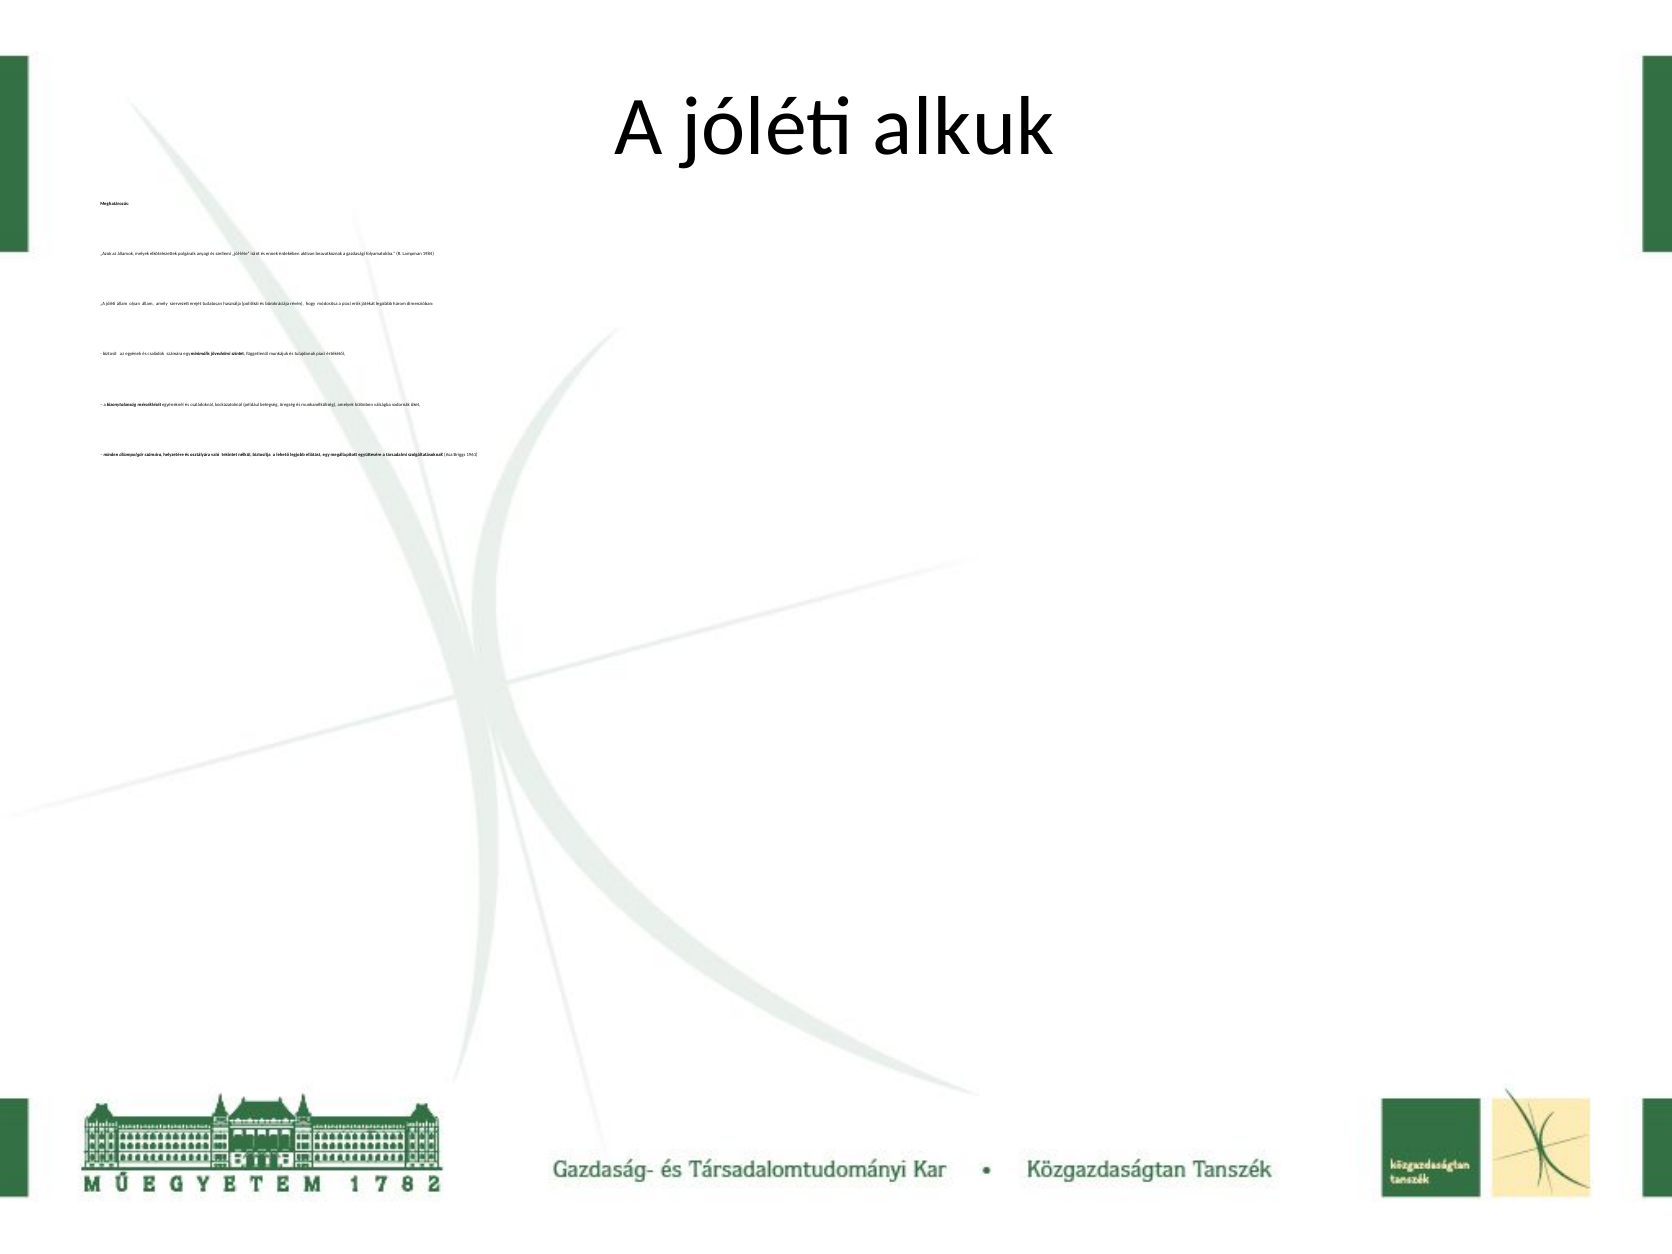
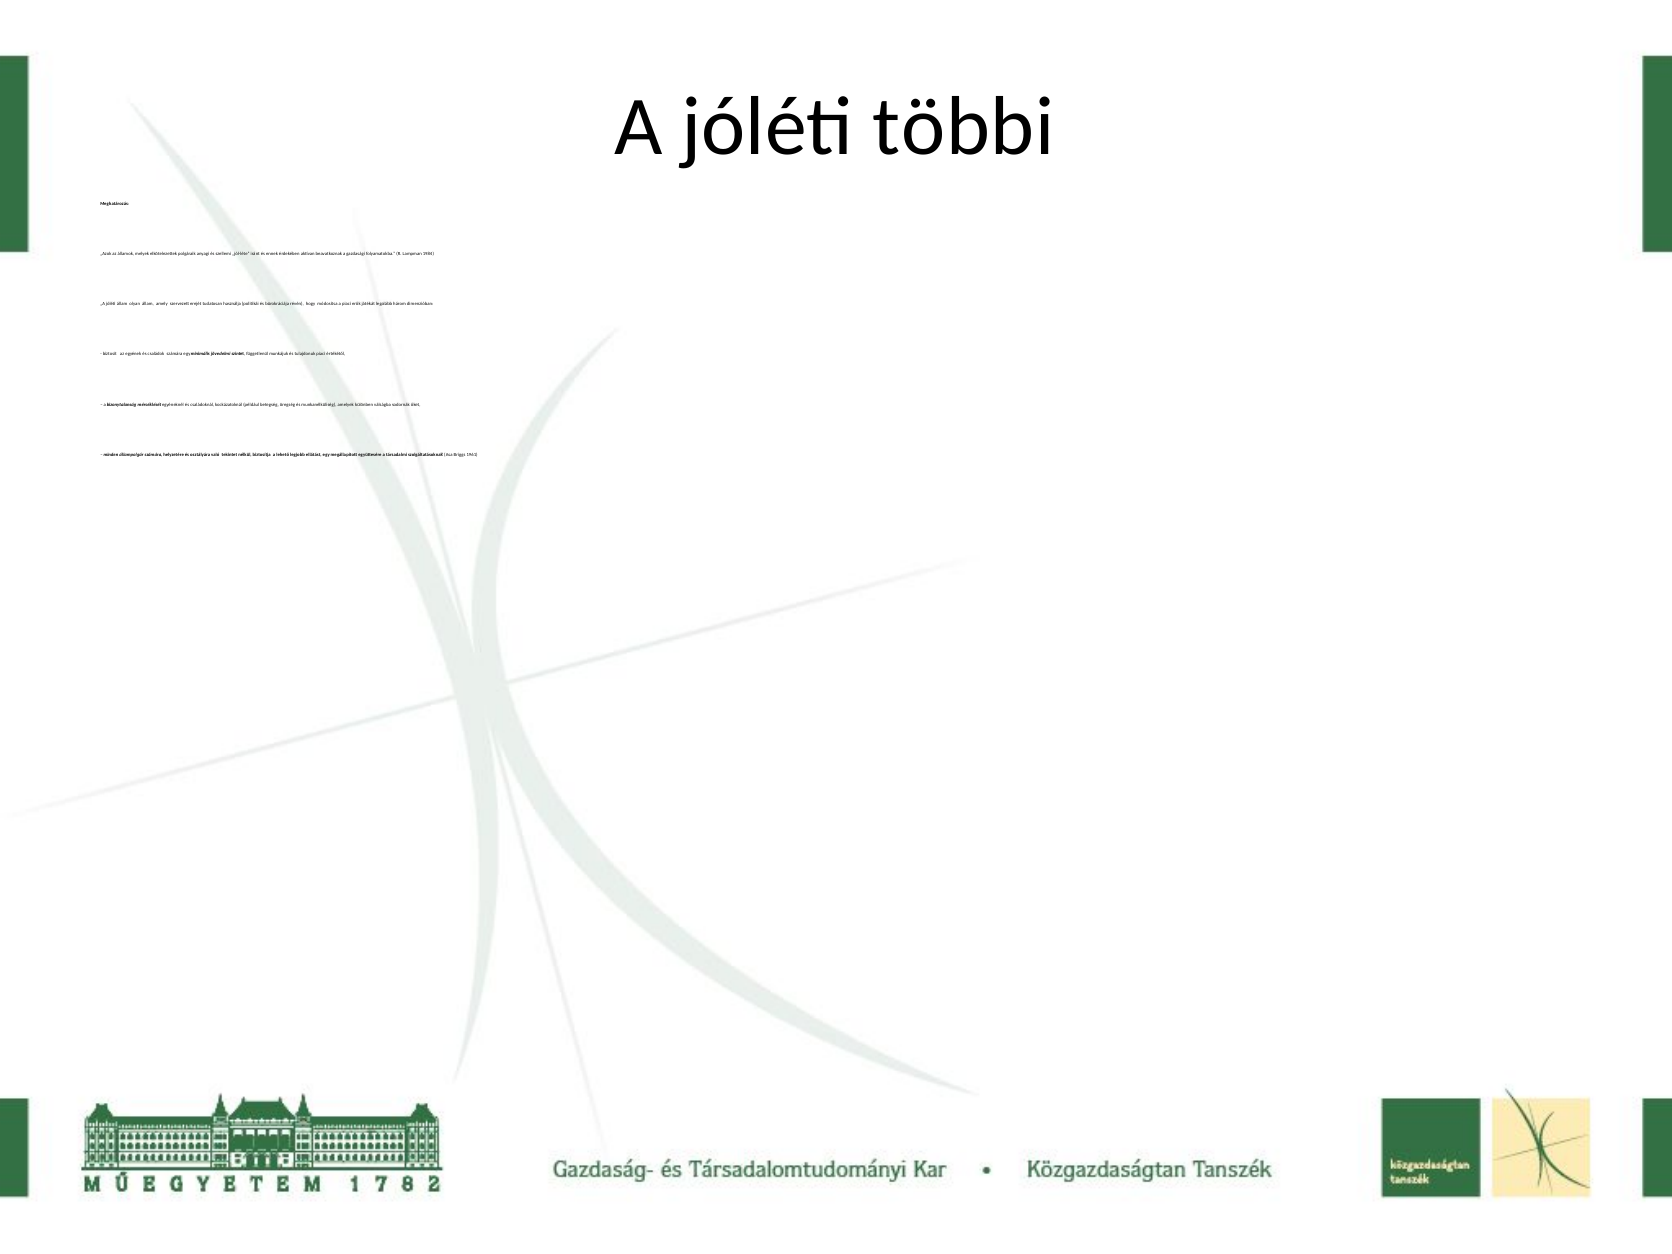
alkuk: alkuk -> többi
